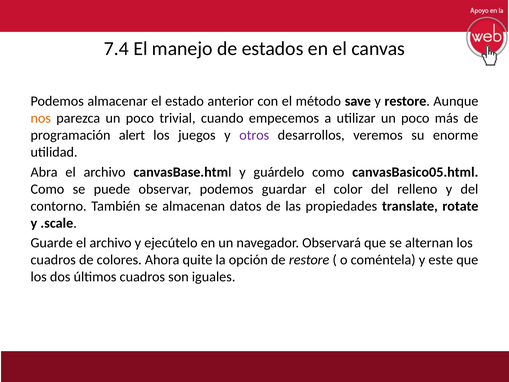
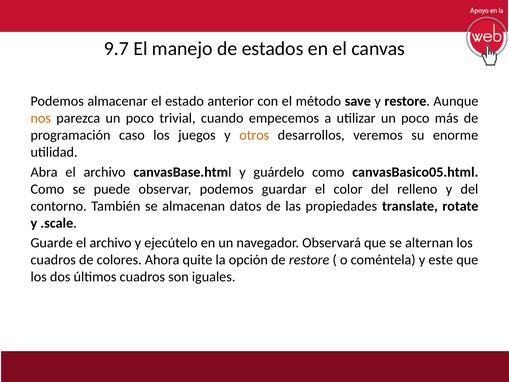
7.4: 7.4 -> 9.7
alert: alert -> caso
otros colour: purple -> orange
